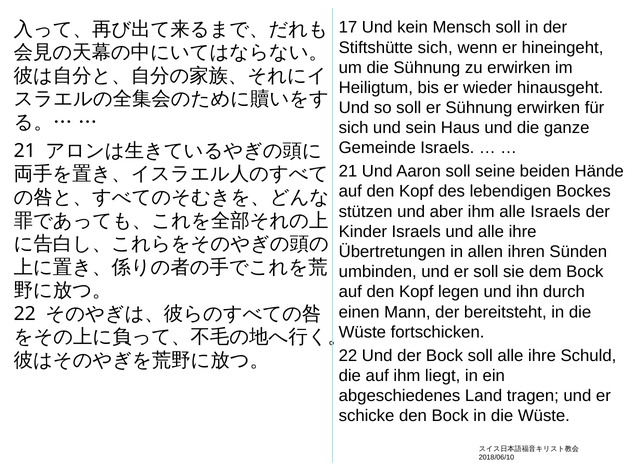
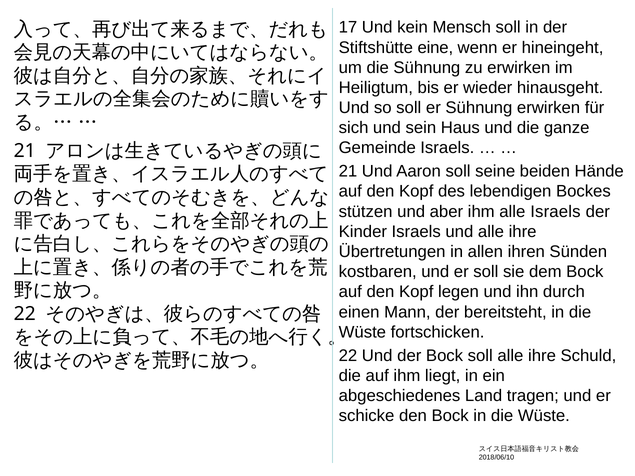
Stiftshütte sich: sich -> eine
umbinden: umbinden -> kostbaren
